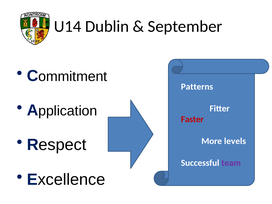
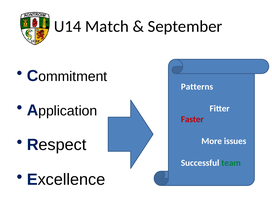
Dublin: Dublin -> Match
levels: levels -> issues
team colour: purple -> green
